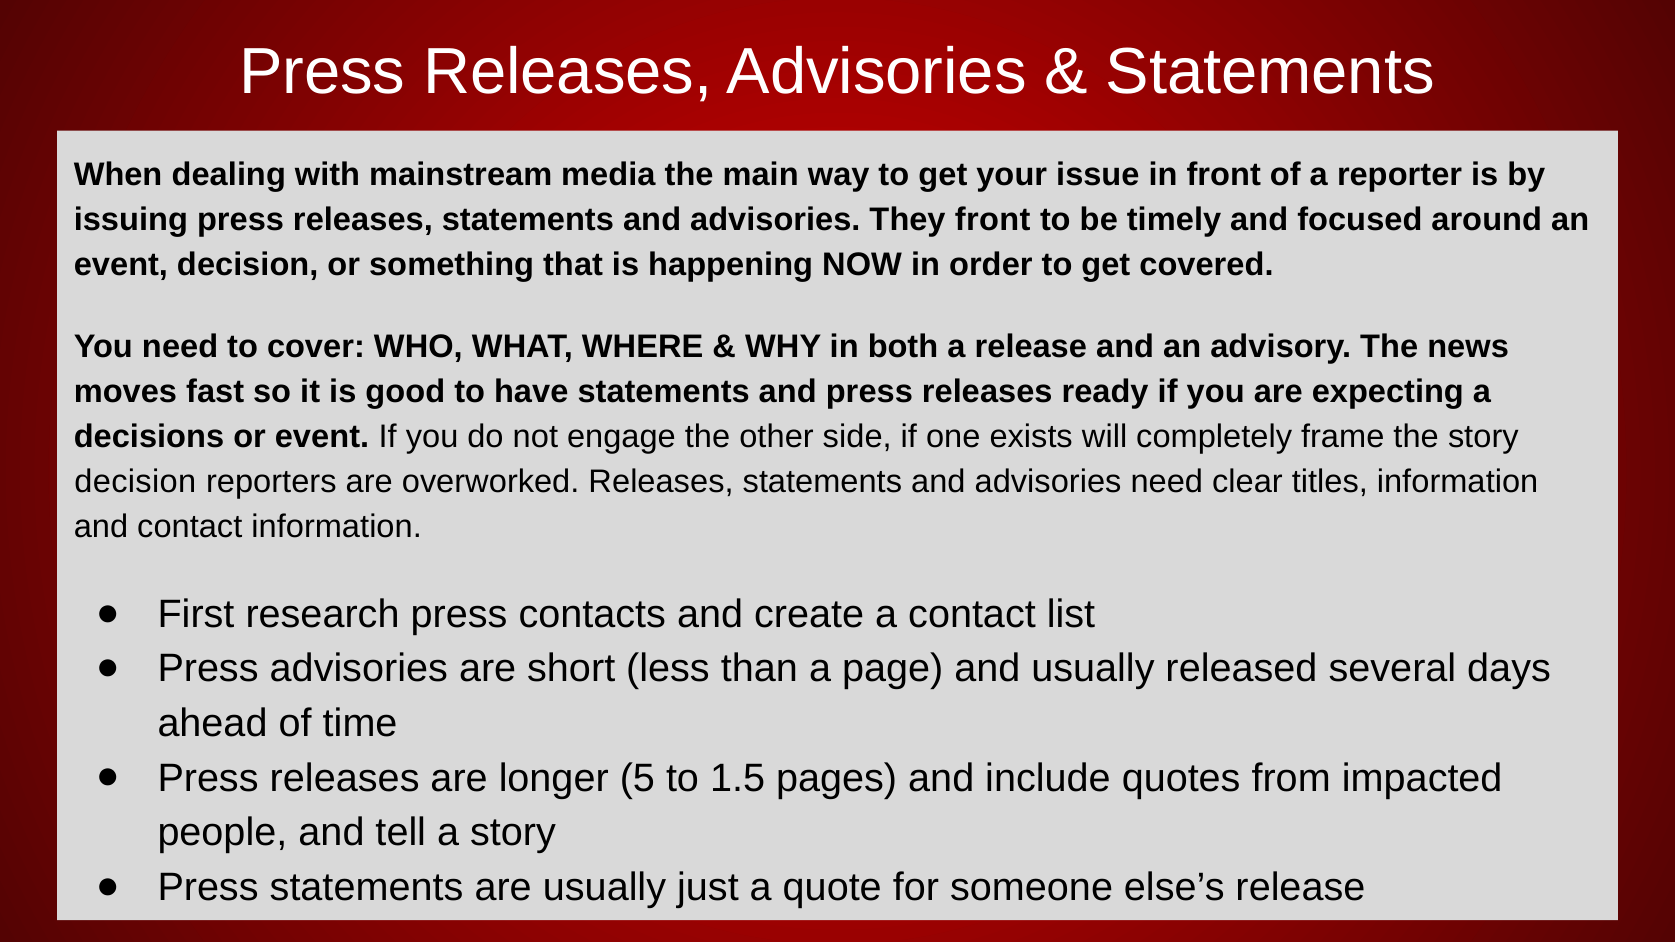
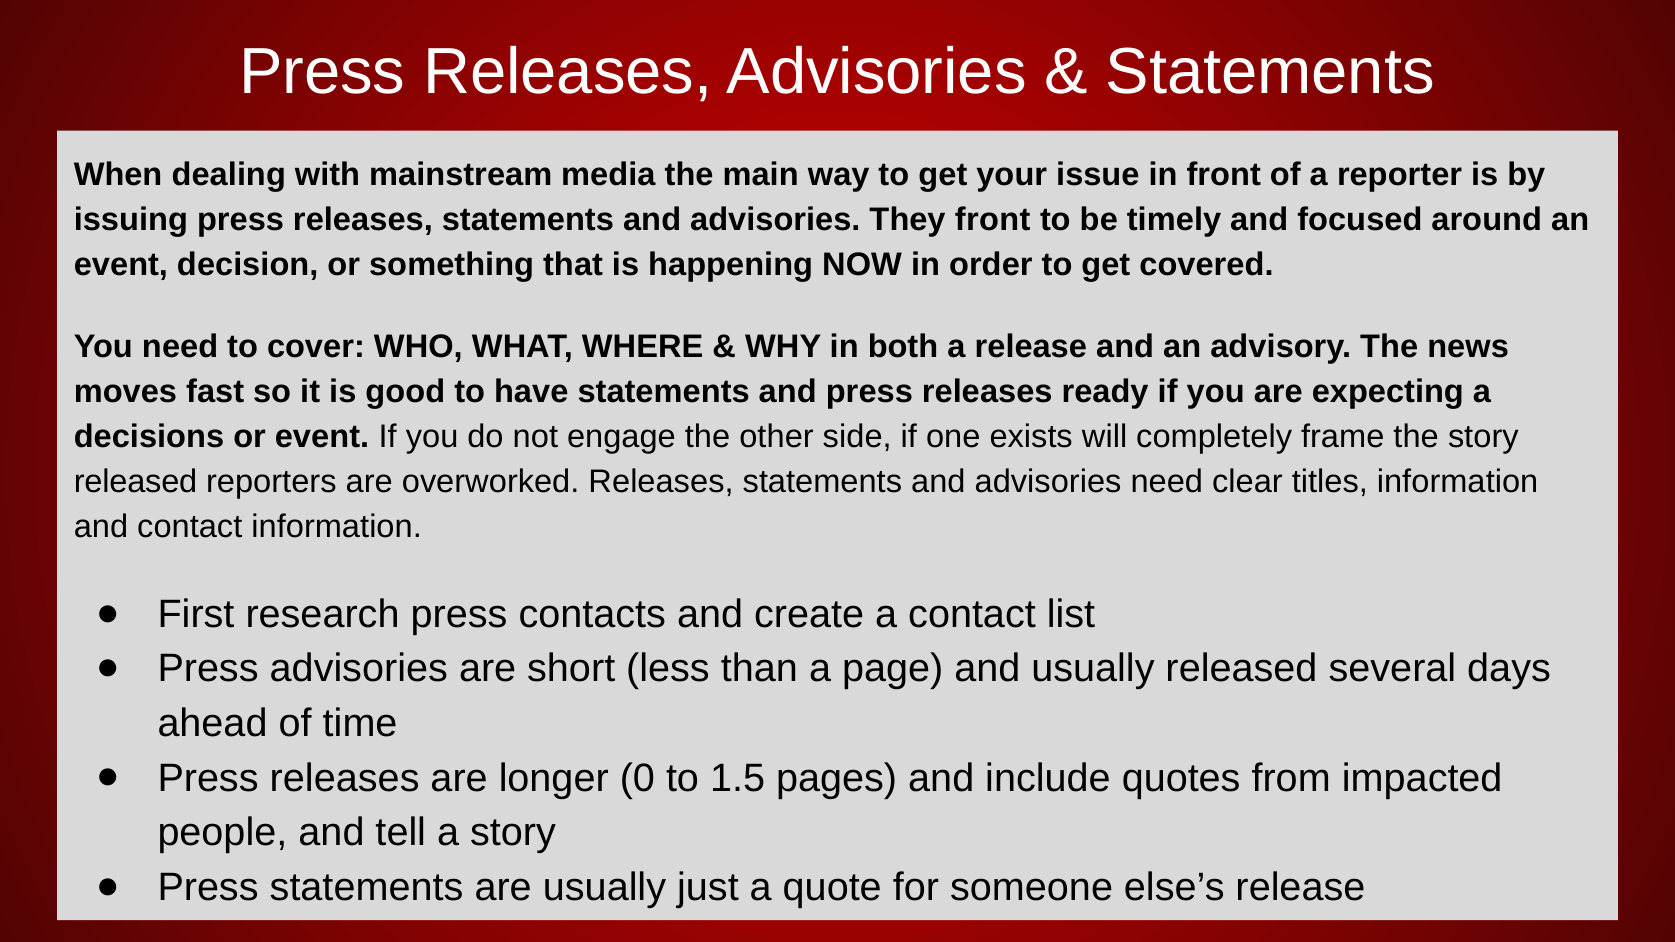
decision at (135, 482): decision -> released
5: 5 -> 0
